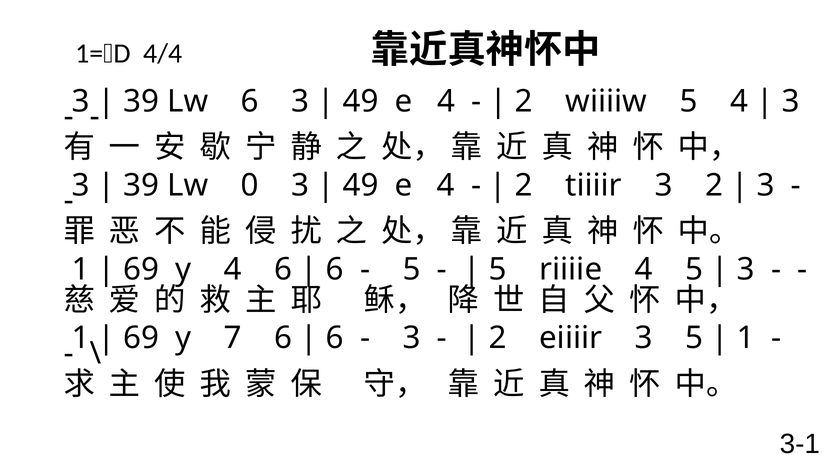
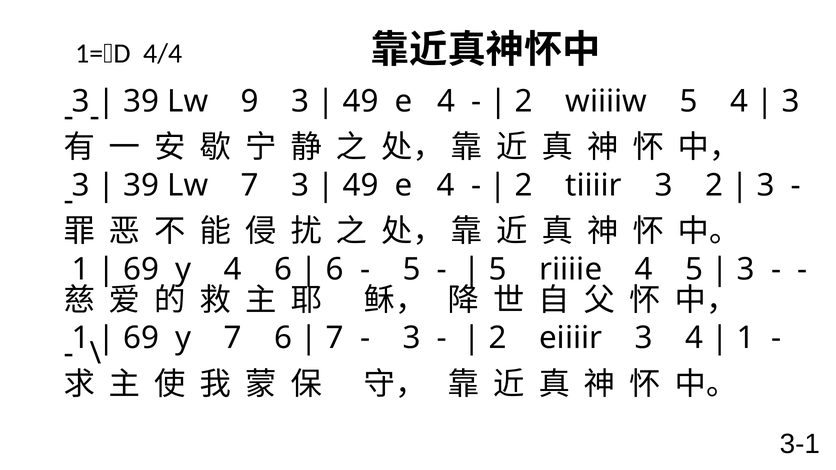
Lw 6: 6 -> 9
Lw 0: 0 -> 7
6 at (335, 338): 6 -> 7
3 5: 5 -> 4
